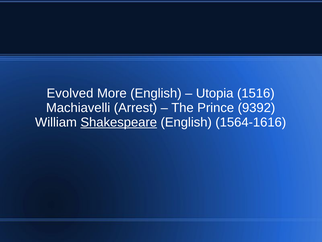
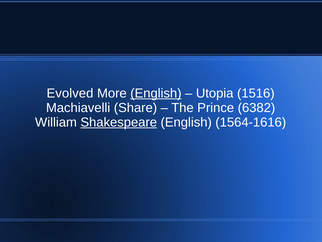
English at (156, 93) underline: none -> present
Arrest: Arrest -> Share
9392: 9392 -> 6382
